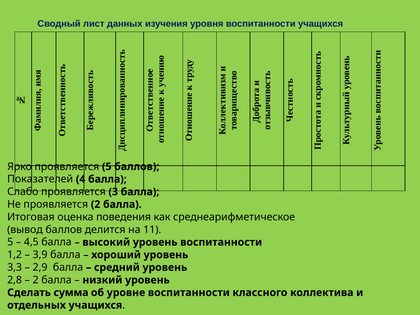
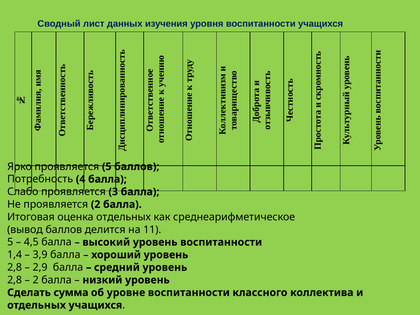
Показателей: Показателей -> Потребность
оценка поведения: поведения -> отдельных
1,2: 1,2 -> 1,4
3,3 at (15, 267): 3,3 -> 2,8
